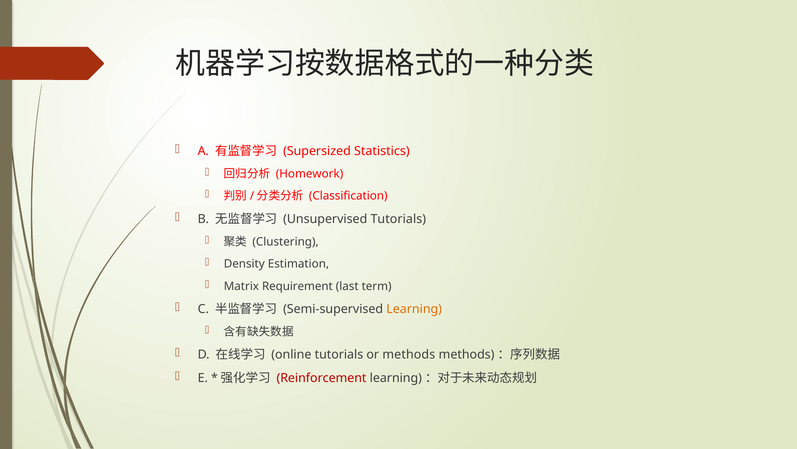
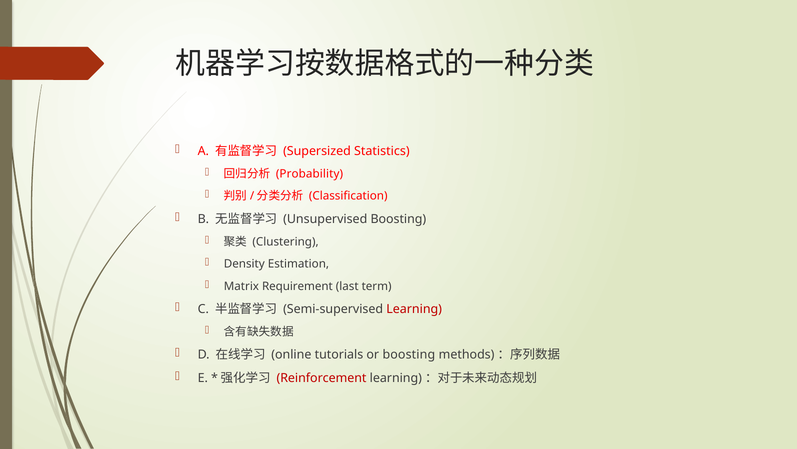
Homework: Homework -> Probability
Unsupervised Tutorials: Tutorials -> Boosting
Learning at (414, 309) colour: orange -> red
or methods: methods -> boosting
